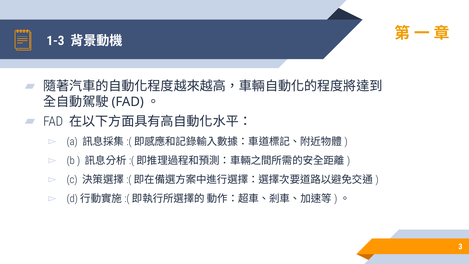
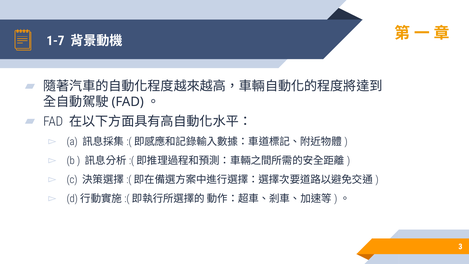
1-3: 1-3 -> 1-7
